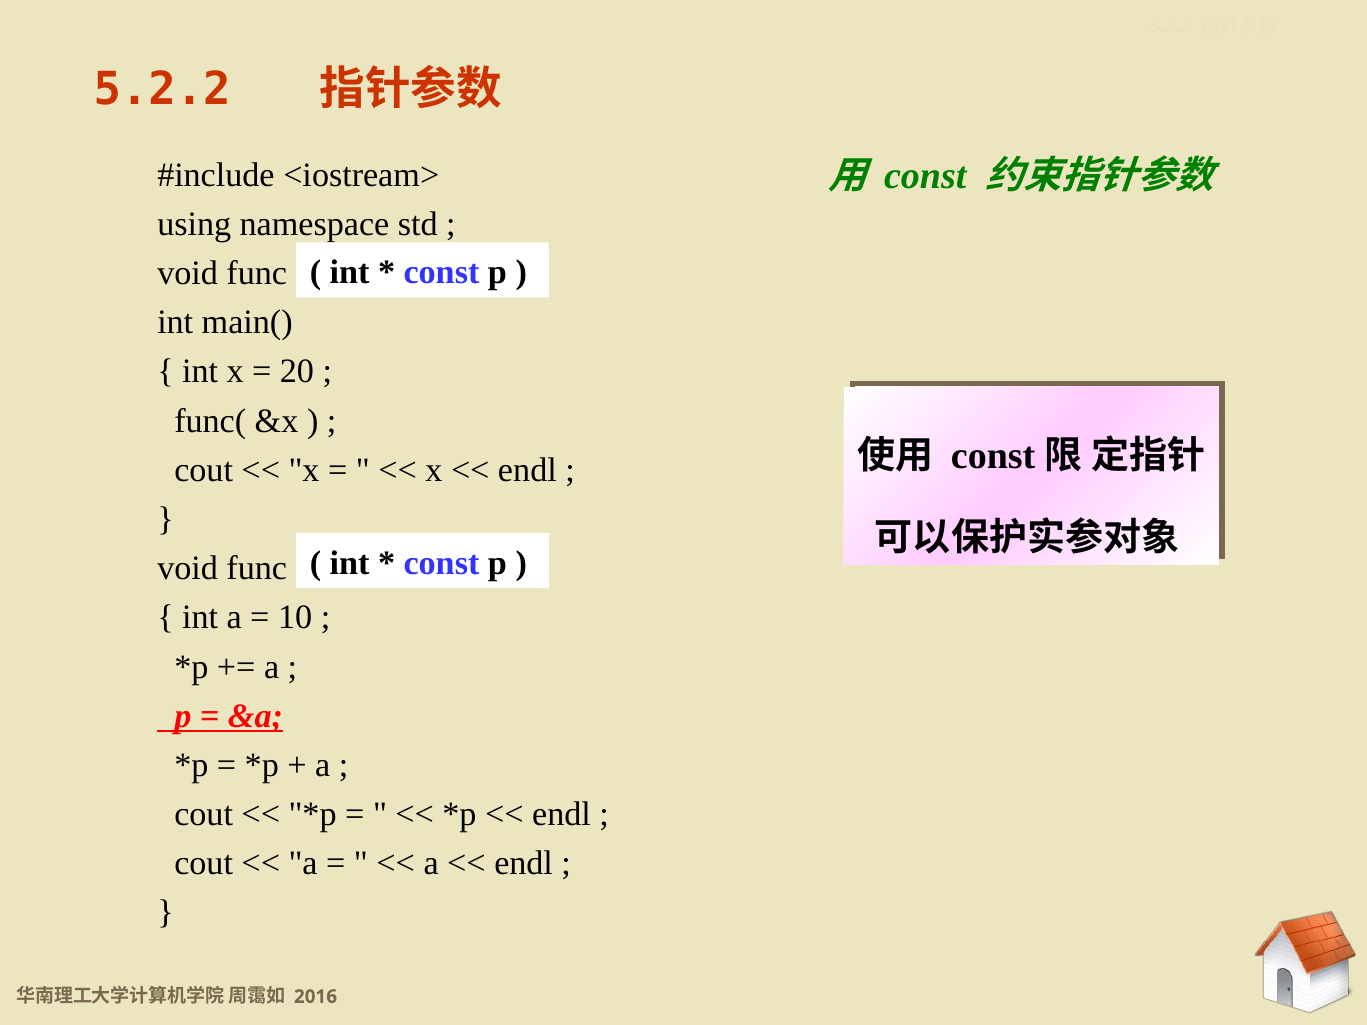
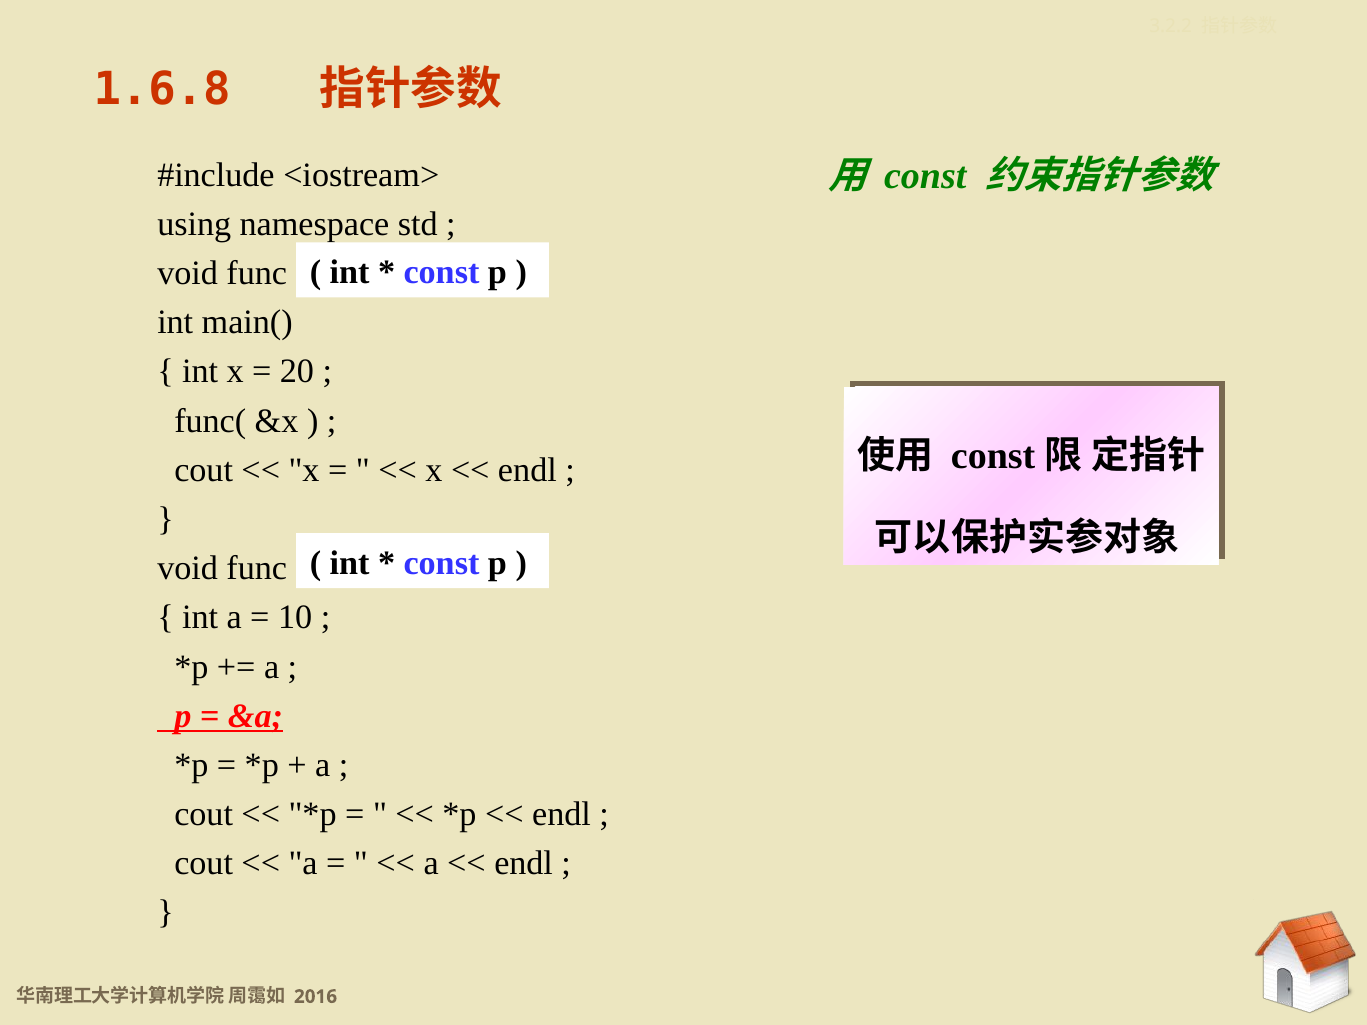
5.2.2: 5.2.2 -> 1.6.8
